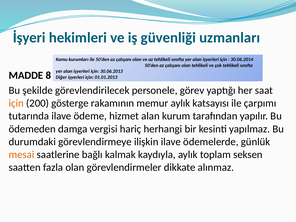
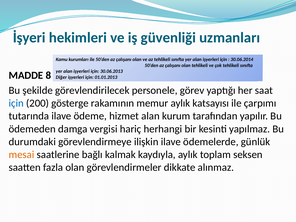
için at (16, 103) colour: orange -> blue
